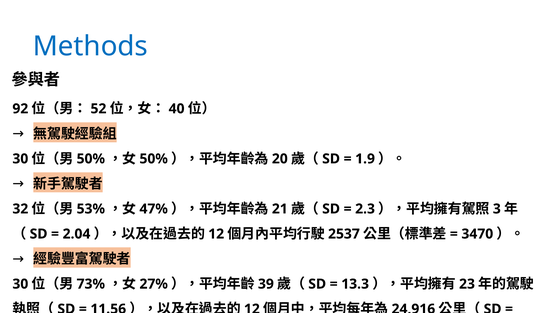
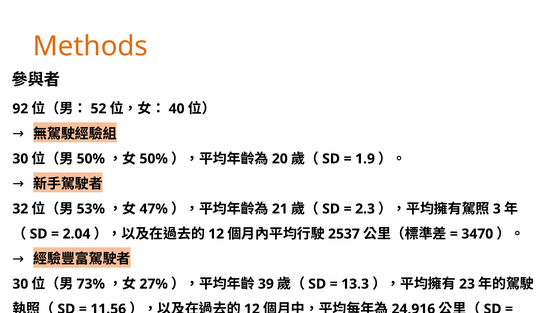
Methods colour: blue -> orange
